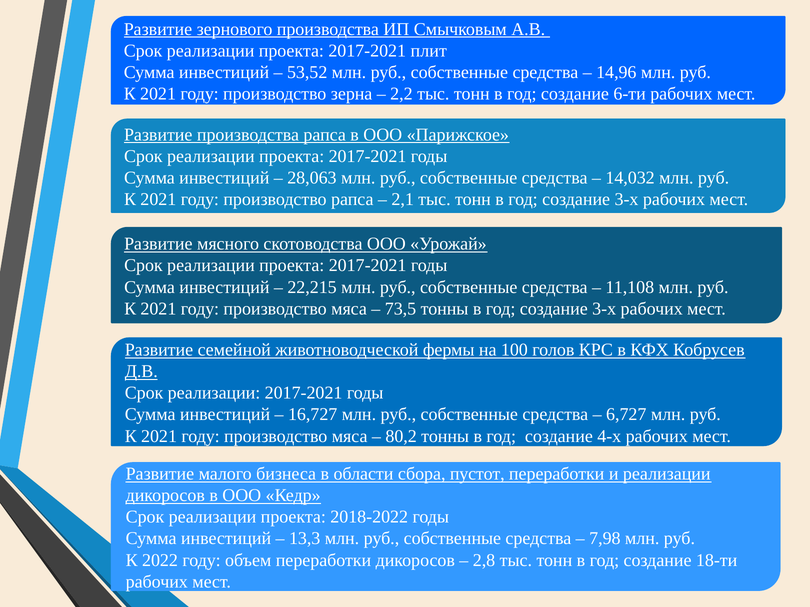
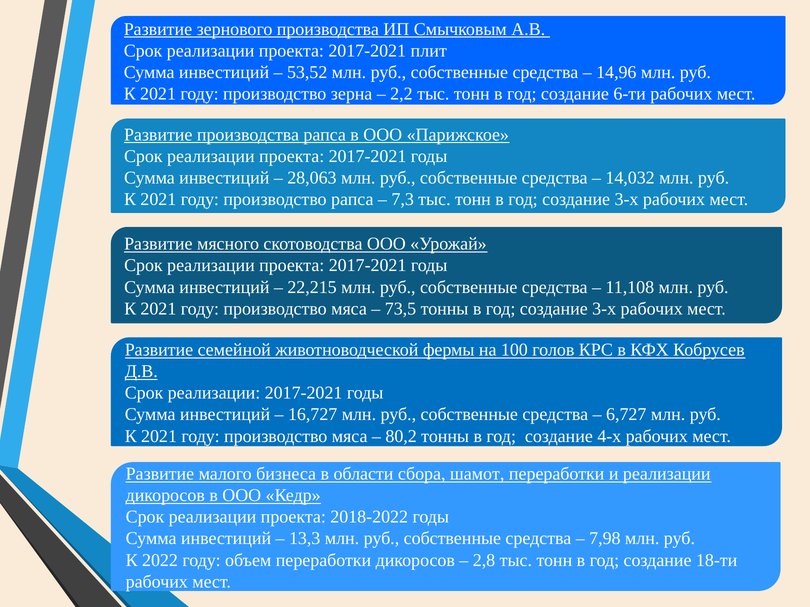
2,1: 2,1 -> 7,3
пустот: пустот -> шамот
